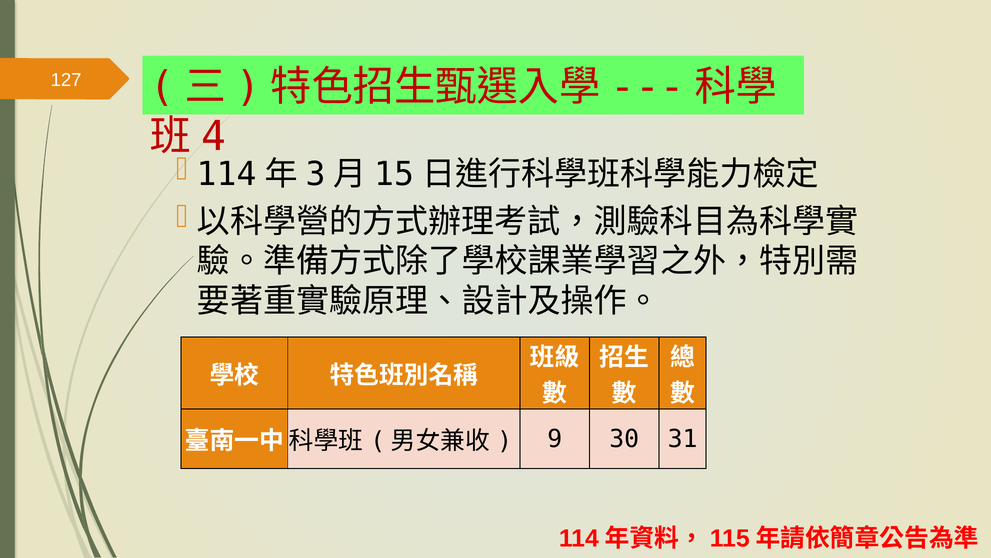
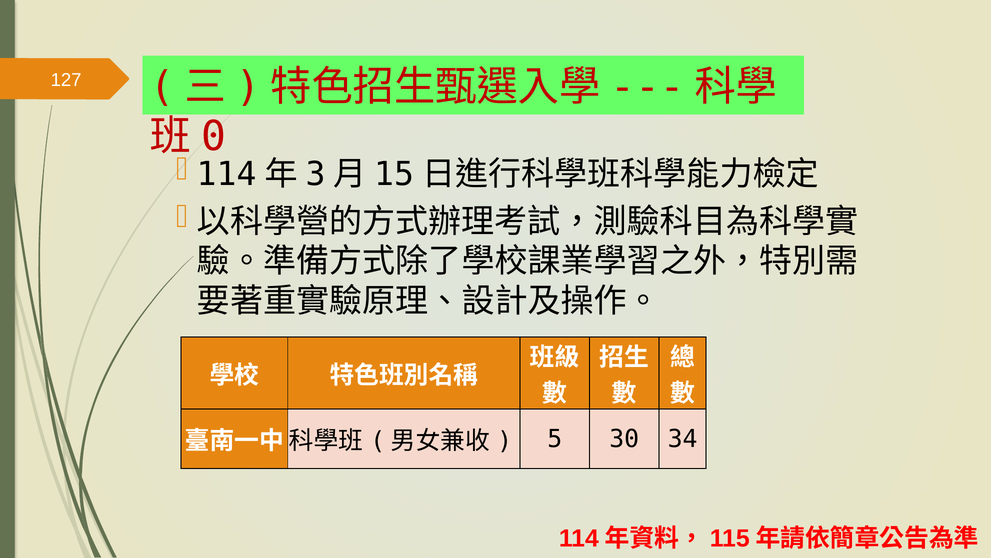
4: 4 -> 0
9: 9 -> 5
31: 31 -> 34
